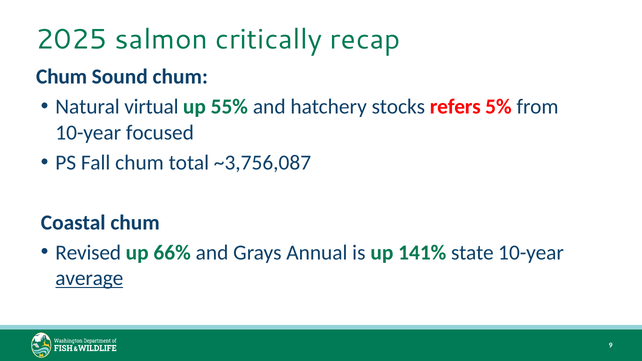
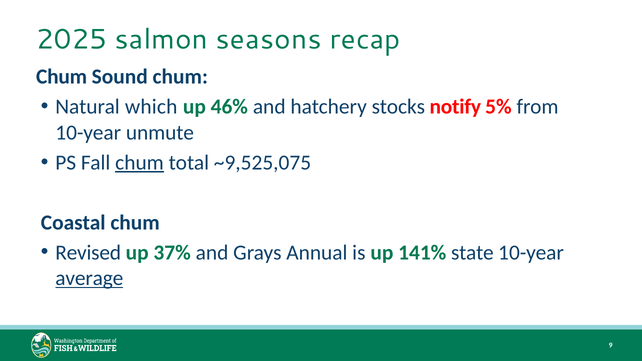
critically: critically -> seasons
virtual: virtual -> which
55%: 55% -> 46%
refers: refers -> notify
focused: focused -> unmute
chum at (140, 163) underline: none -> present
~3,756,087: ~3,756,087 -> ~9,525,075
66%: 66% -> 37%
